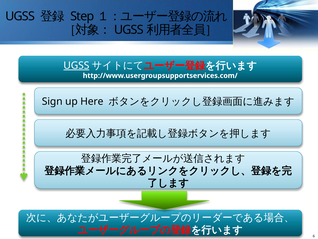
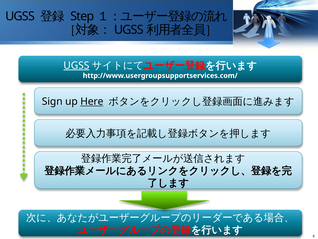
Here underline: none -> present
